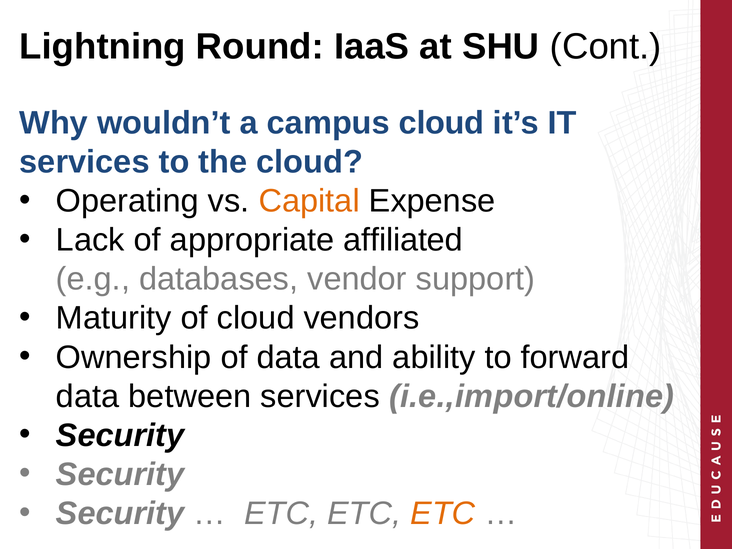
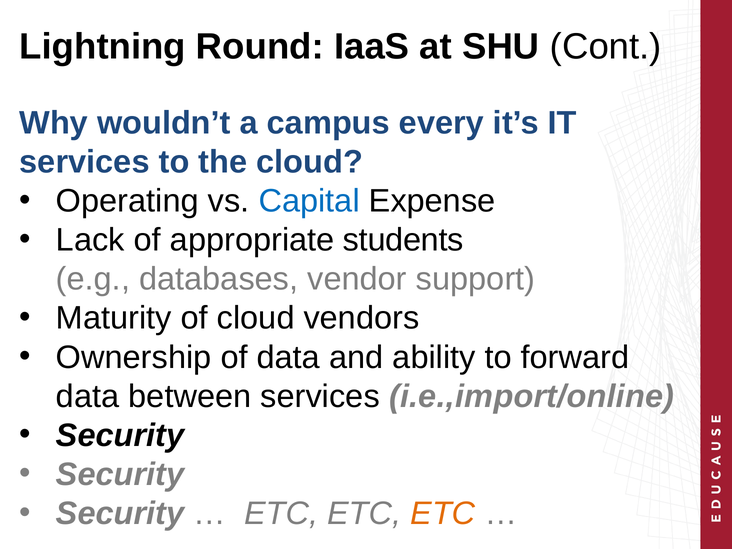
campus cloud: cloud -> every
Capital colour: orange -> blue
affiliated: affiliated -> students
